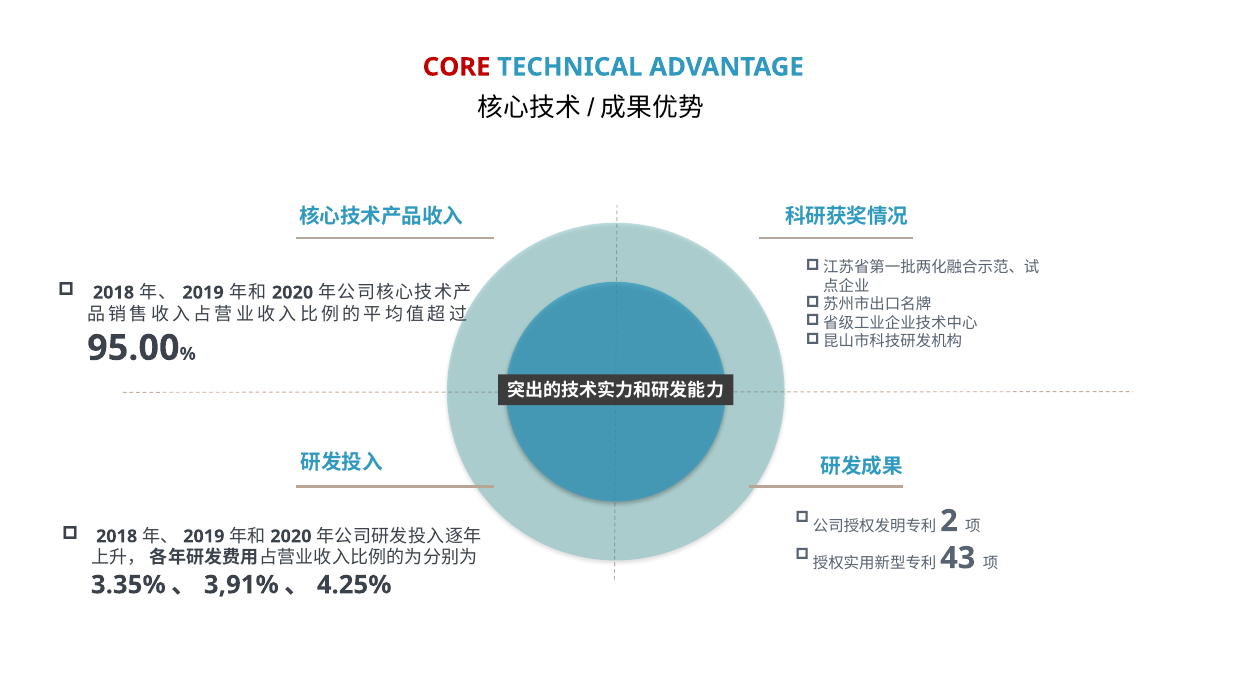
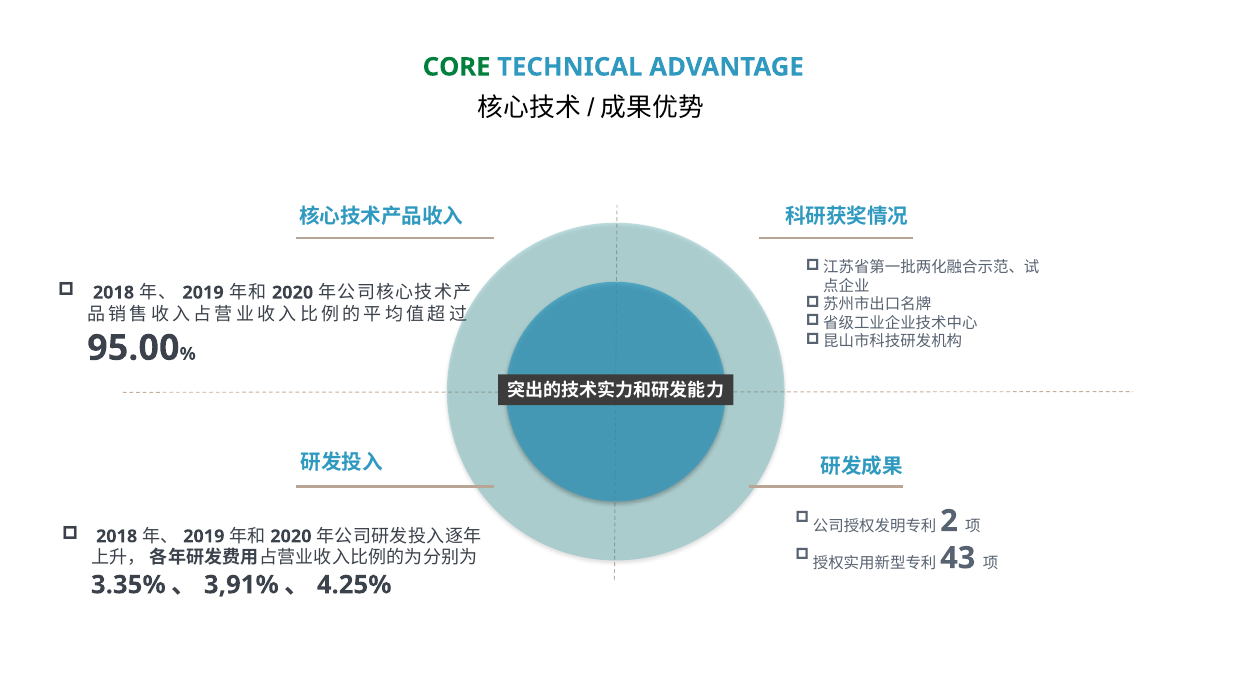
CORE colour: red -> green
